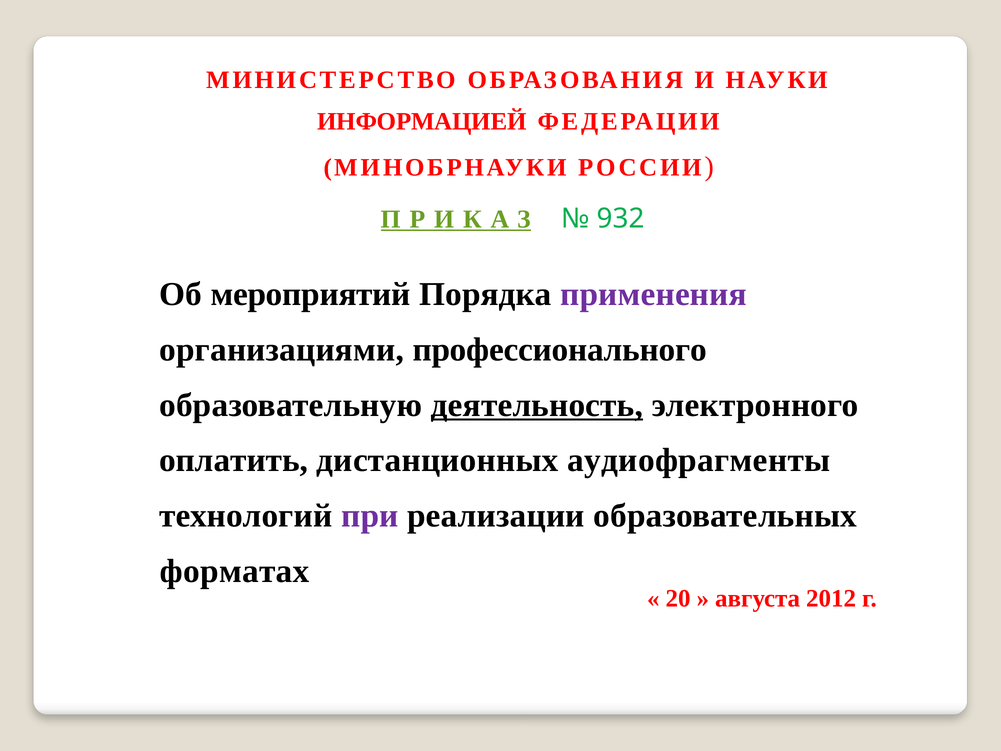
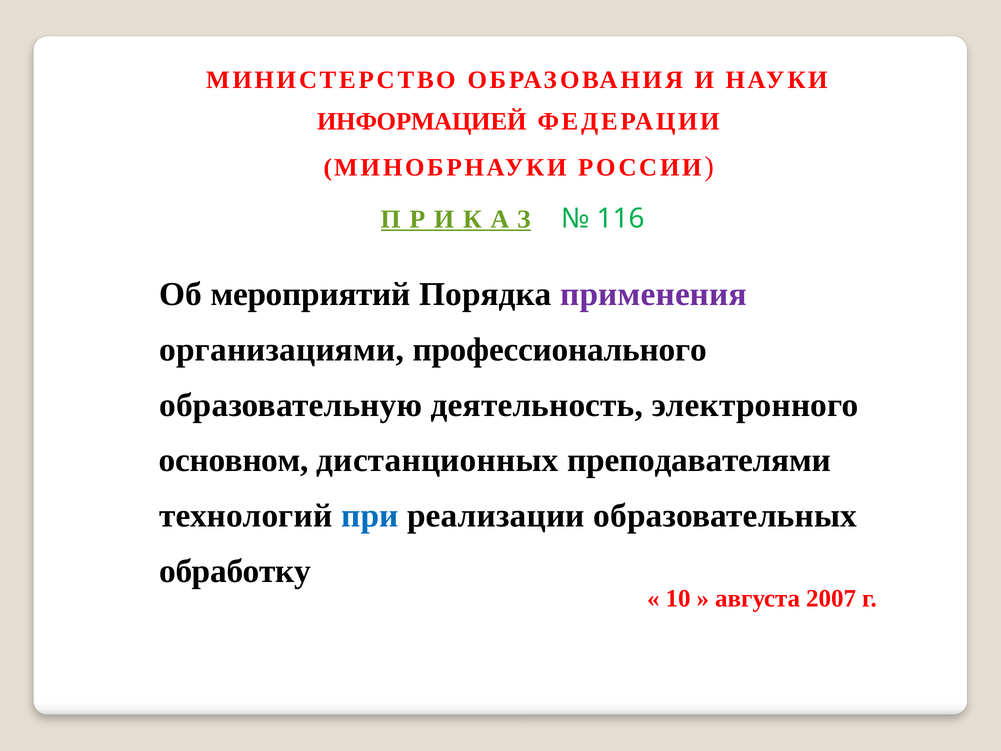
932: 932 -> 116
деятельность underline: present -> none
оплатить: оплатить -> основном
аудиофрагменты: аудиофрагменты -> преподавателями
при colour: purple -> blue
форматах: форматах -> обработку
20: 20 -> 10
2012: 2012 -> 2007
